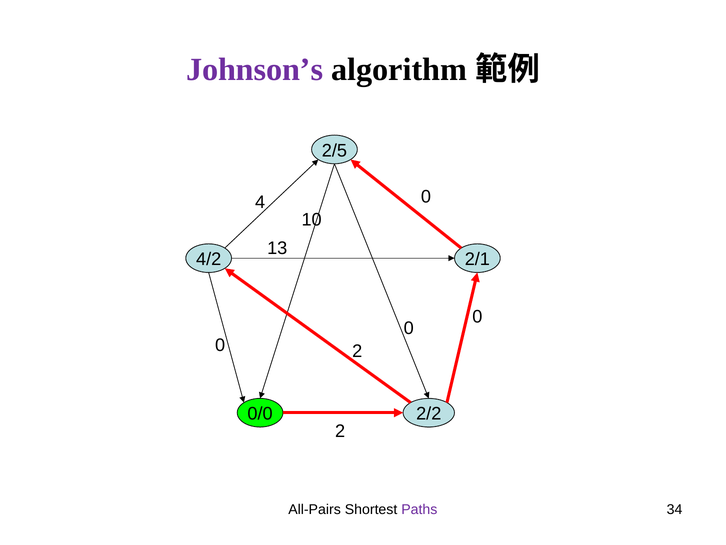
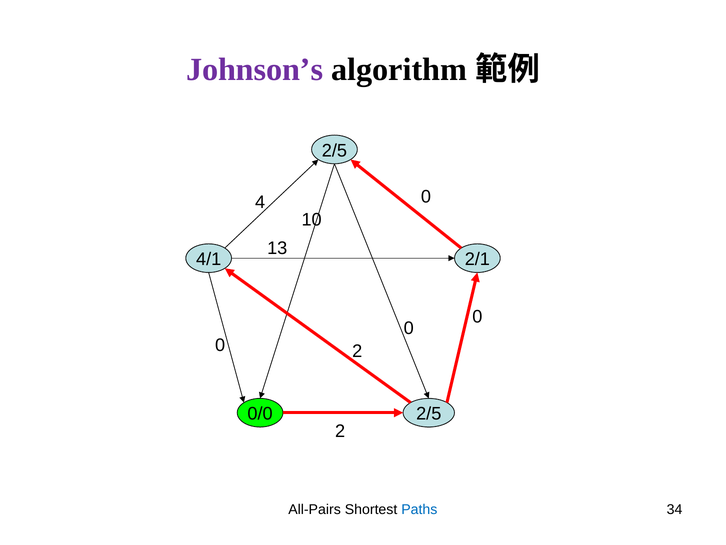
4/2: 4/2 -> 4/1
0/0 2/2: 2/2 -> 2/5
Paths colour: purple -> blue
